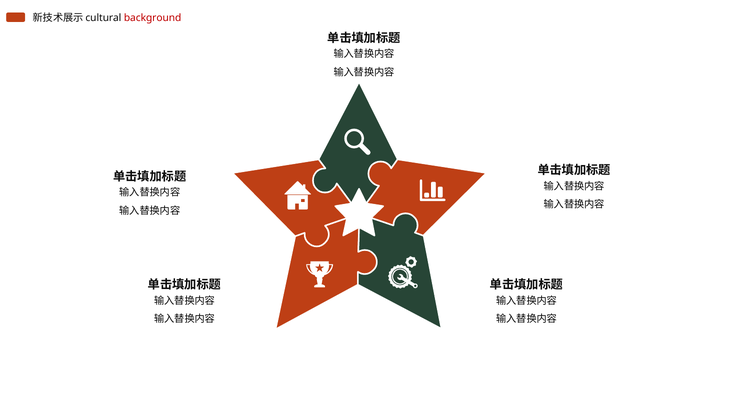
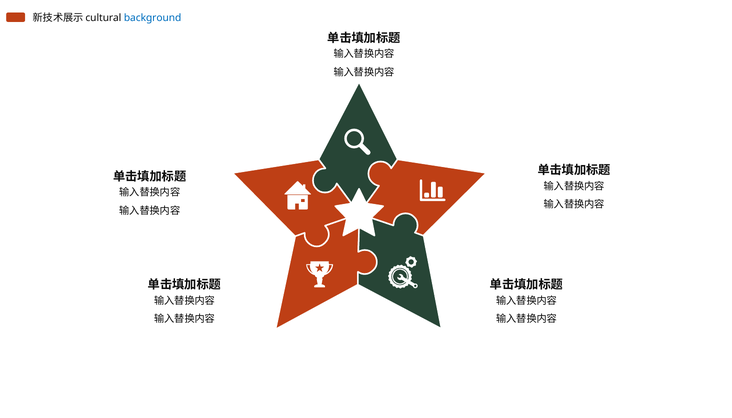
background colour: red -> blue
